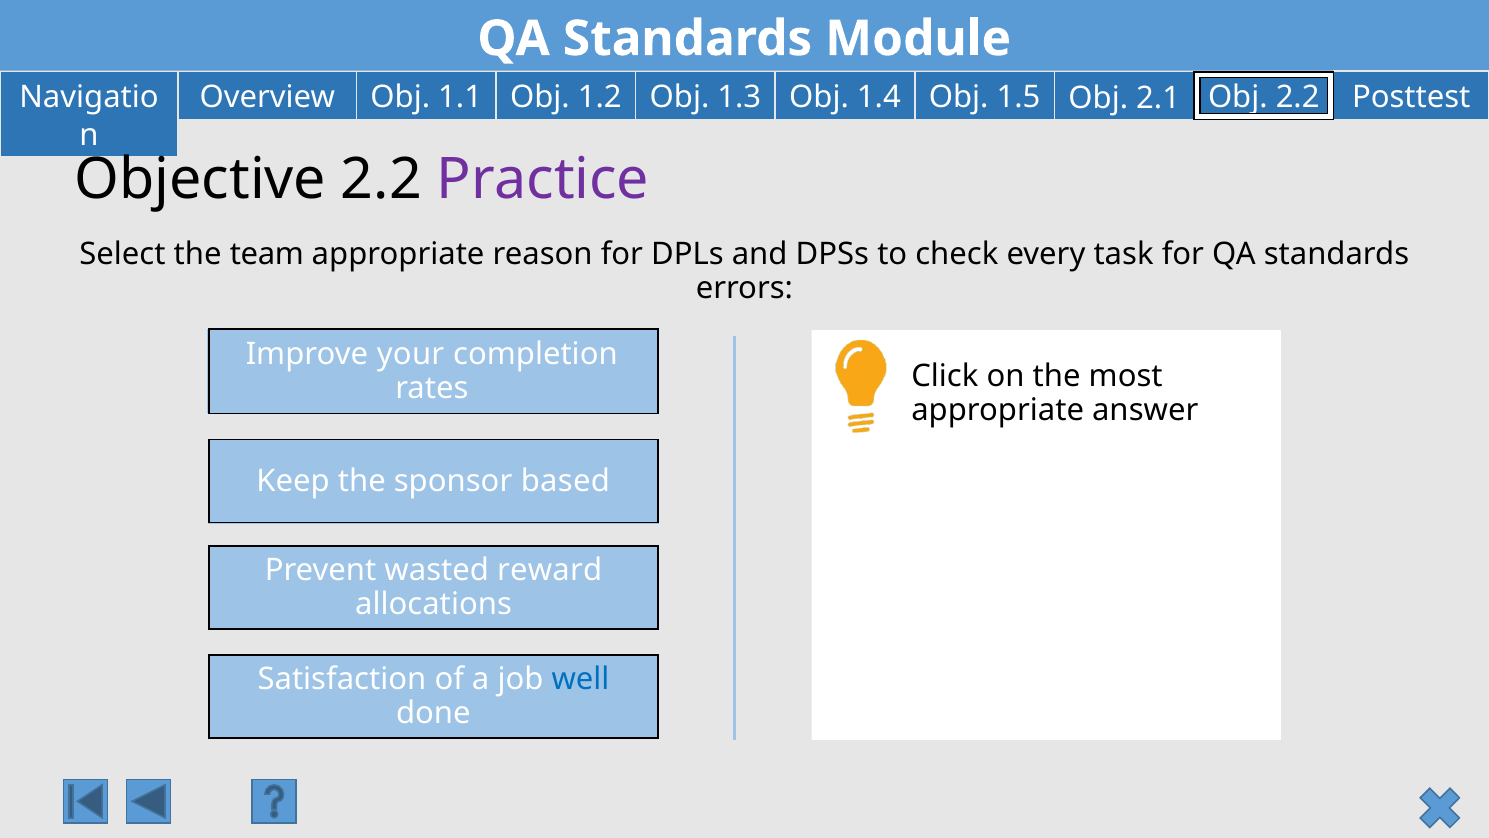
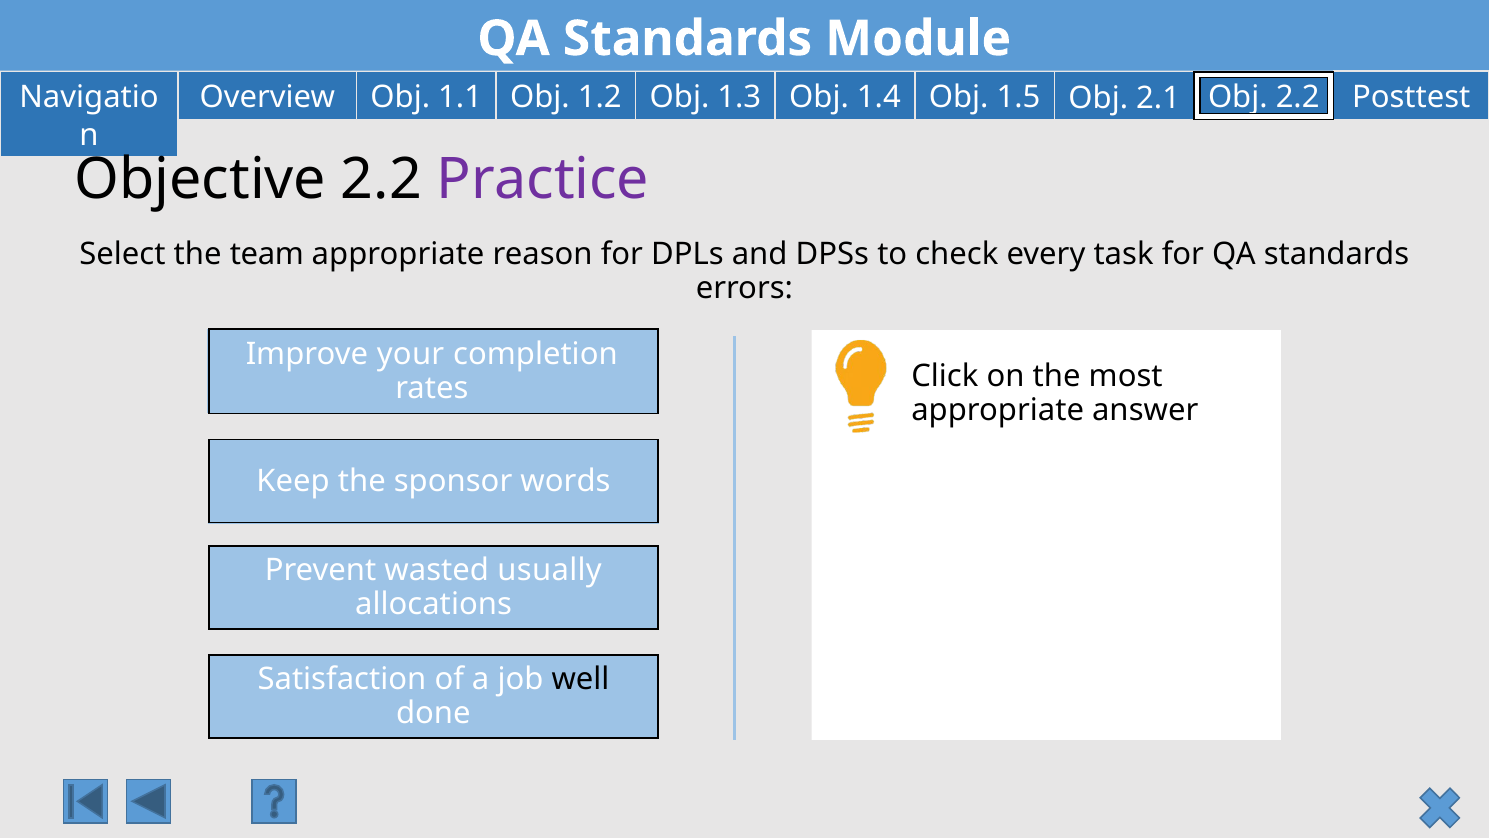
based: based -> words
reward: reward -> usually
well colour: blue -> black
